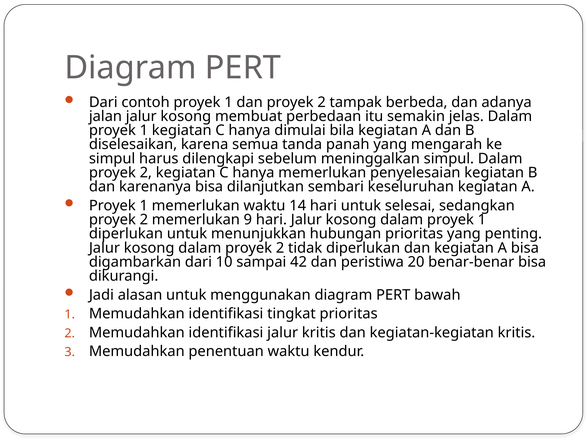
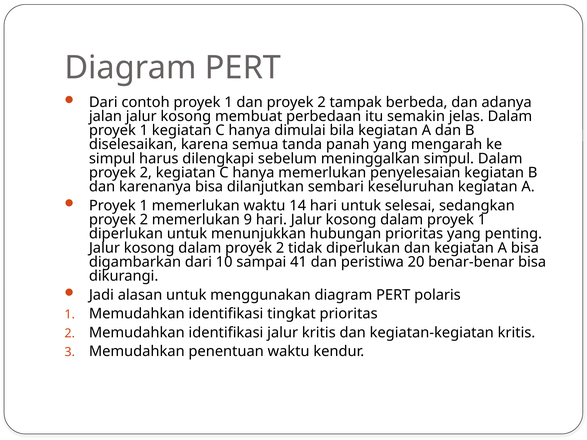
42: 42 -> 41
bawah: bawah -> polaris
